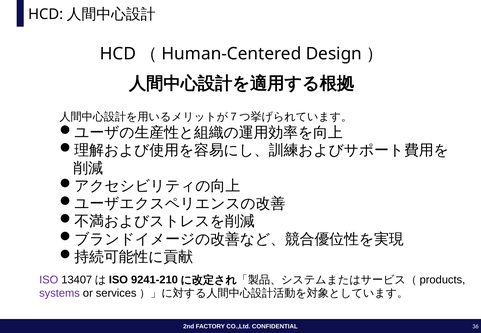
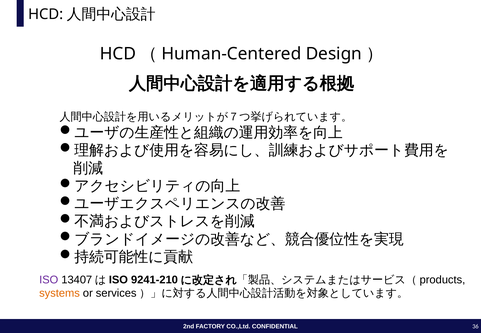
systems colour: purple -> orange
